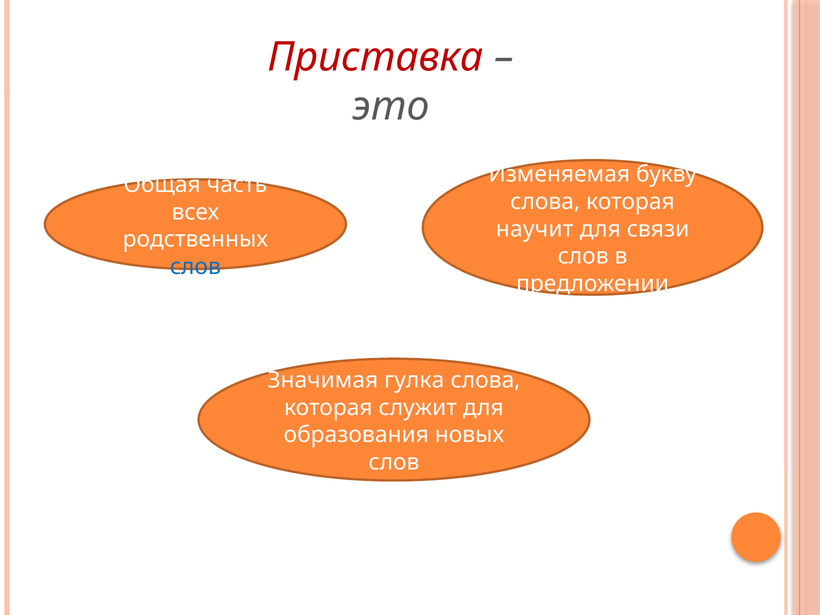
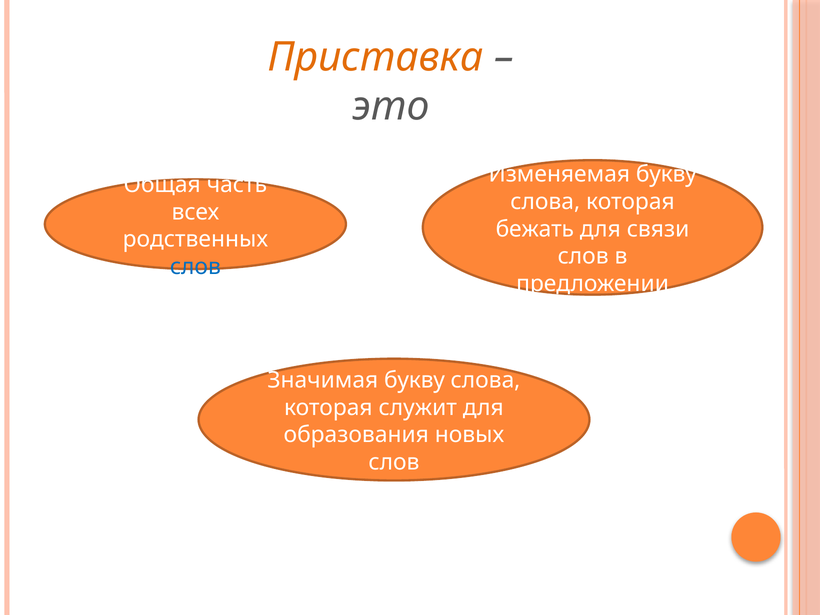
Приставка colour: red -> orange
научит: научит -> бежать
Значимая гулка: гулка -> букву
